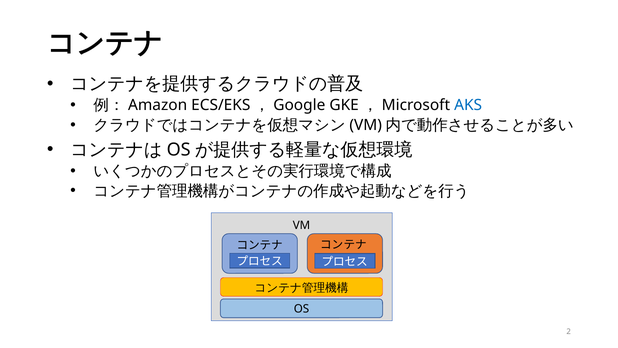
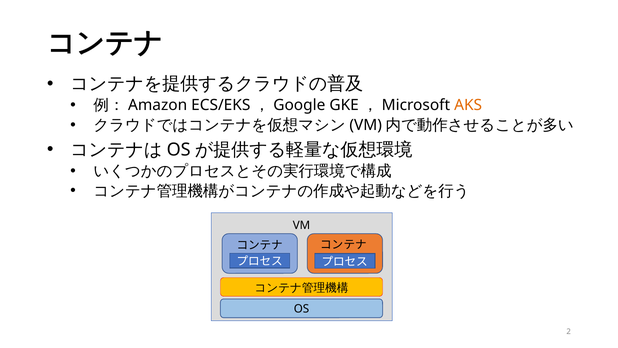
AKS colour: blue -> orange
